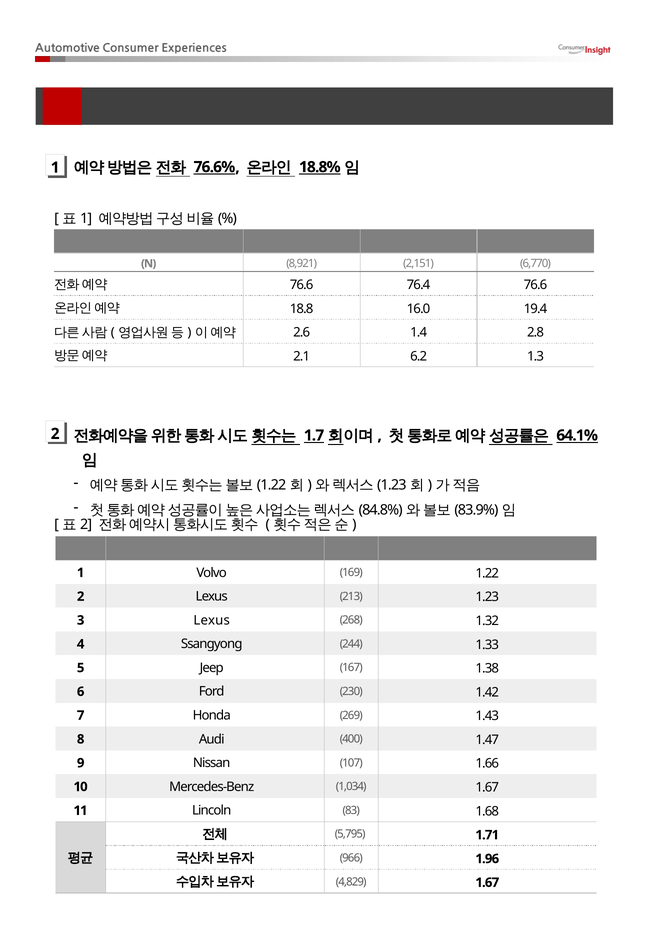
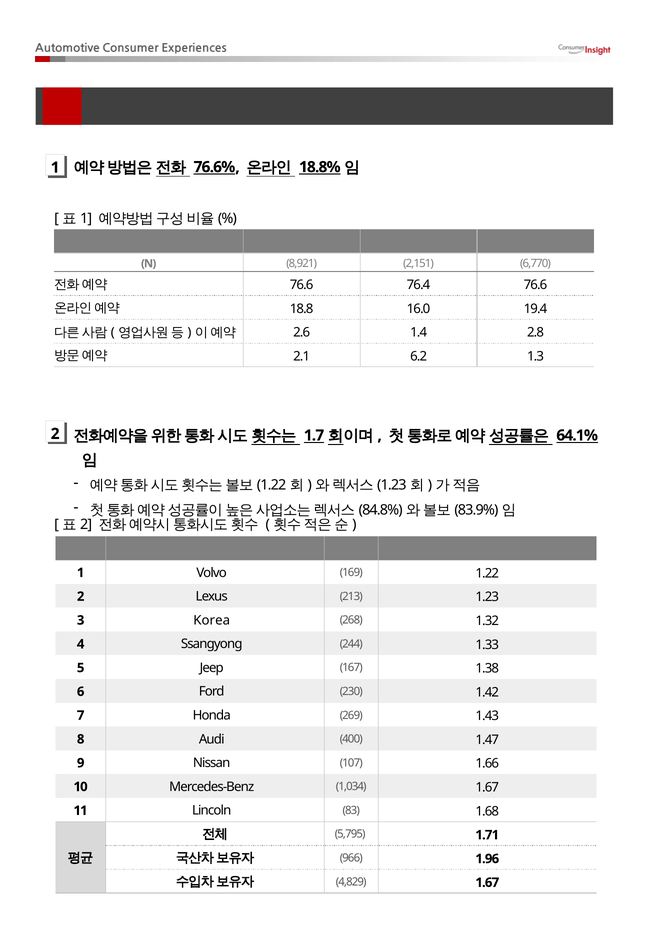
3 Lexus: Lexus -> Korea
